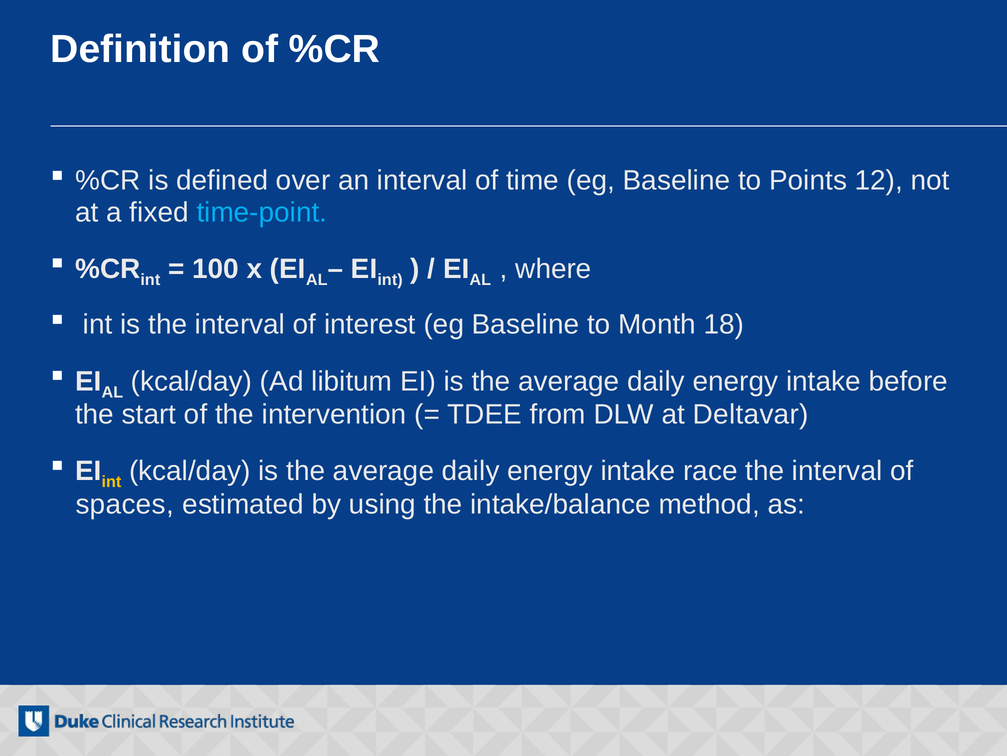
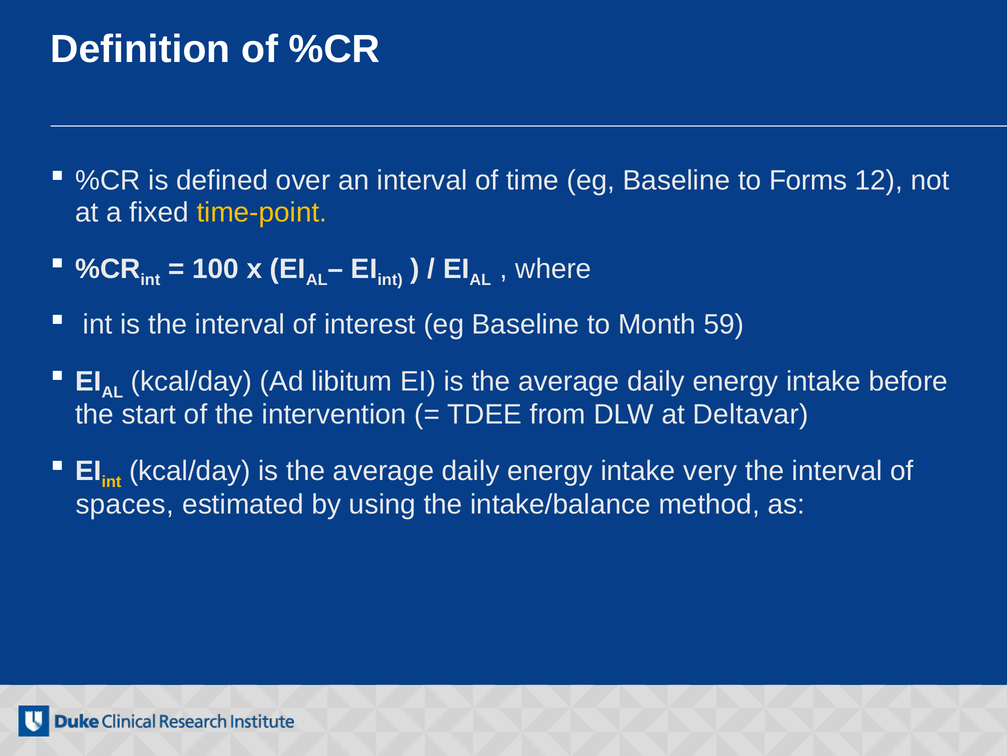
Points: Points -> Forms
time-point colour: light blue -> yellow
18: 18 -> 59
race: race -> very
